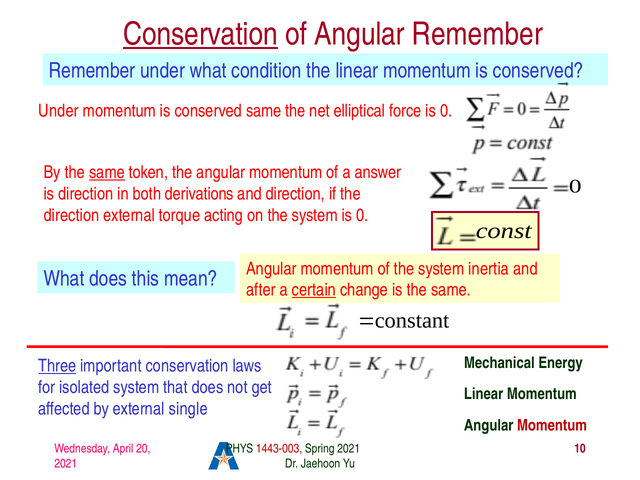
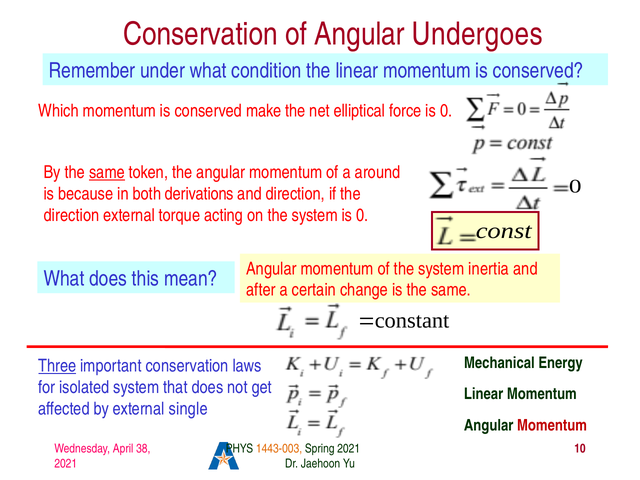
Conservation at (201, 34) underline: present -> none
Angular Remember: Remember -> Undergoes
Under at (59, 111): Under -> Which
conserved same: same -> make
answer: answer -> around
is direction: direction -> because
certain underline: present -> none
20: 20 -> 38
1443-003 colour: red -> orange
